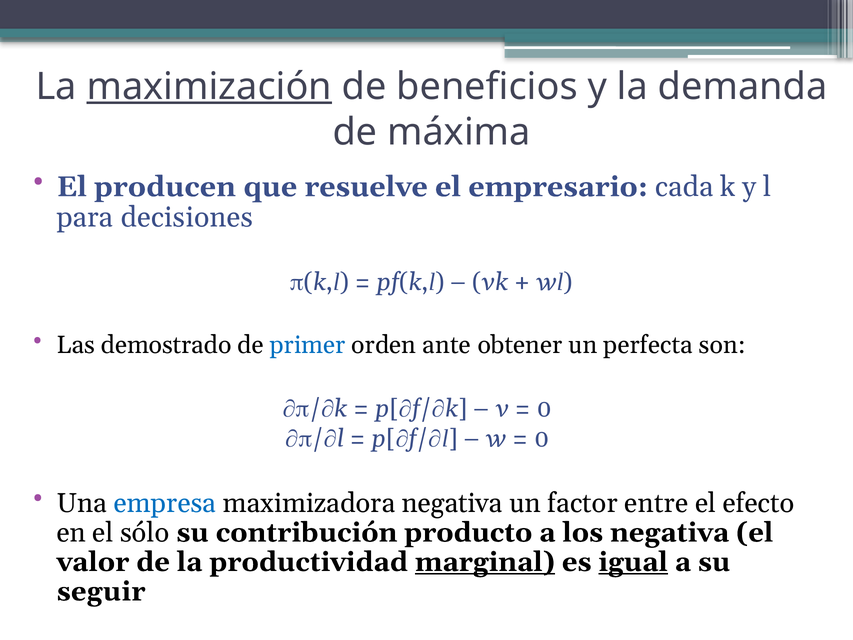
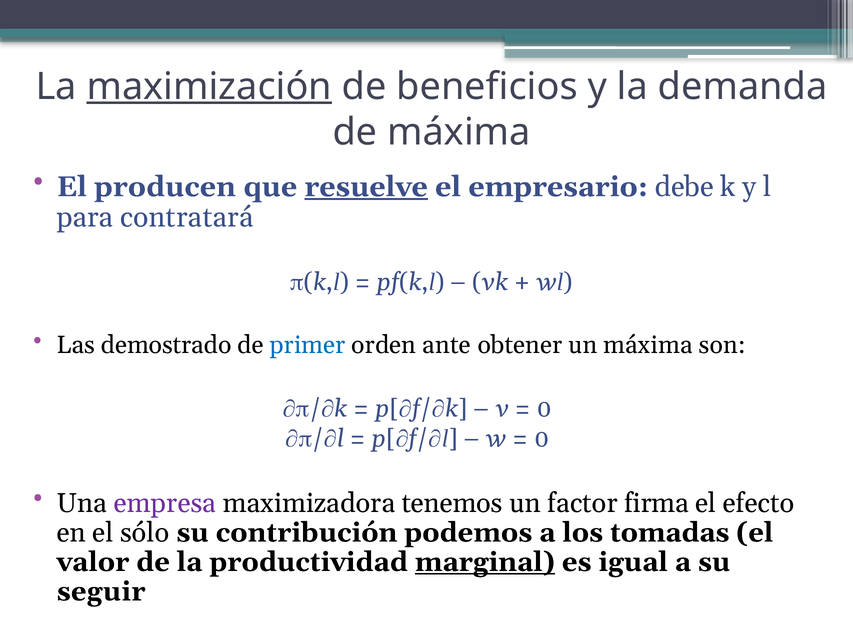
resuelve underline: none -> present
cada: cada -> debe
decisiones: decisiones -> contratará
un perfecta: perfecta -> máxima
empresa colour: blue -> purple
maximizadora negativa: negativa -> tenemos
entre: entre -> firma
producto: producto -> podemos
los negativa: negativa -> tomadas
igual underline: present -> none
